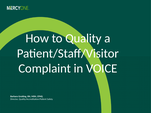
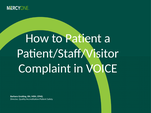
Quality: Quality -> Patient
